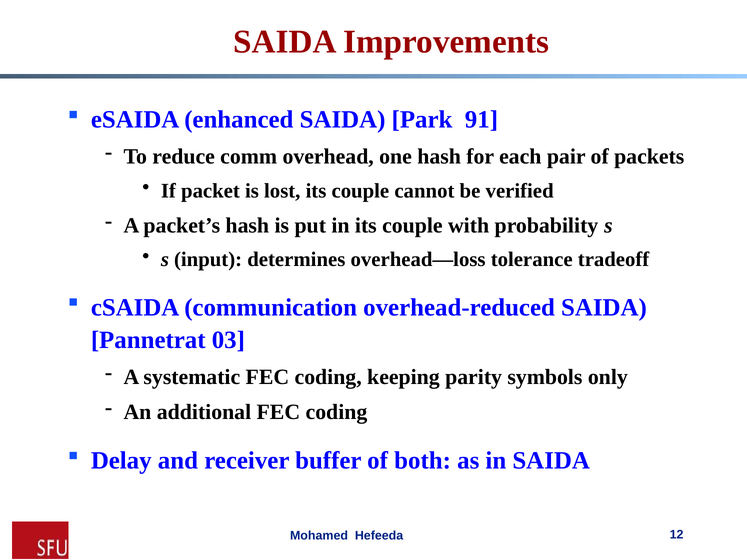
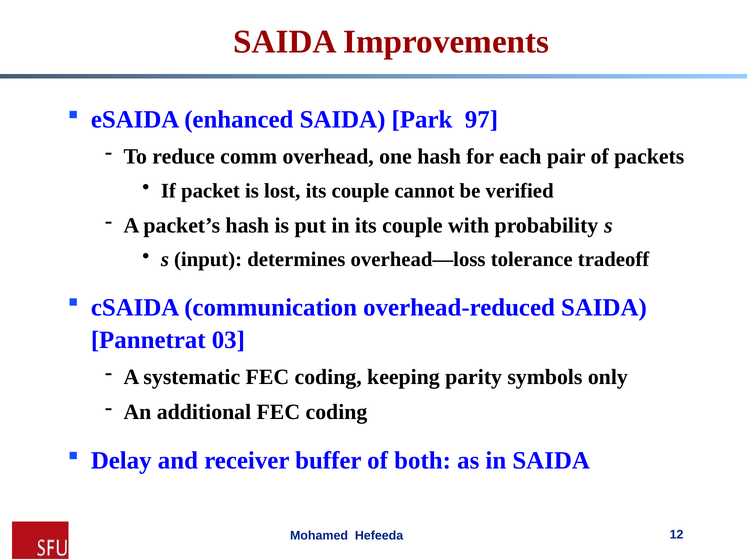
91: 91 -> 97
